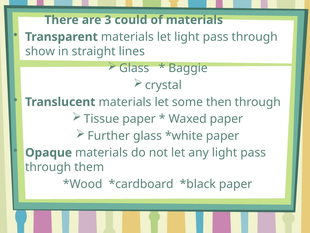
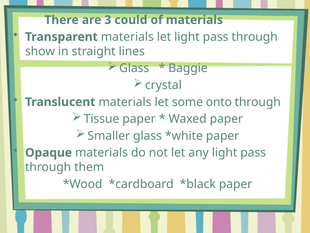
then: then -> onto
Further: Further -> Smaller
